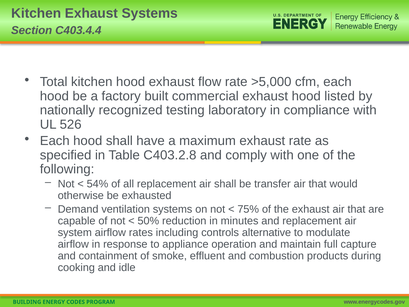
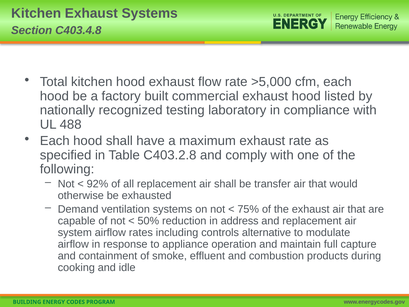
C403.4.4: C403.4.4 -> C403.4.8
526: 526 -> 488
54%: 54% -> 92%
minutes: minutes -> address
